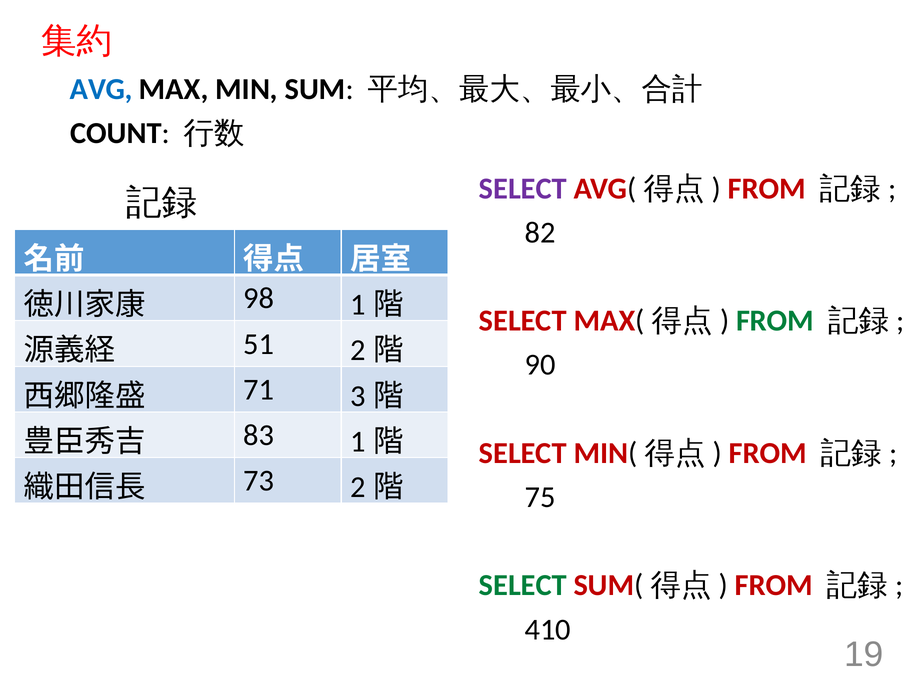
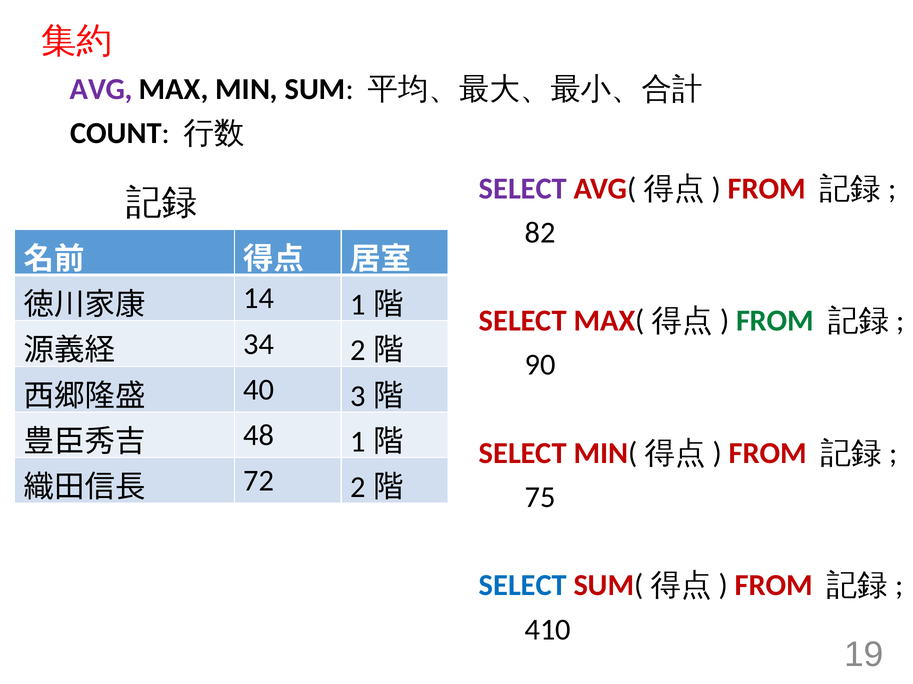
AVG colour: blue -> purple
98: 98 -> 14
51: 51 -> 34
71: 71 -> 40
83: 83 -> 48
73: 73 -> 72
SELECT at (523, 586) colour: green -> blue
